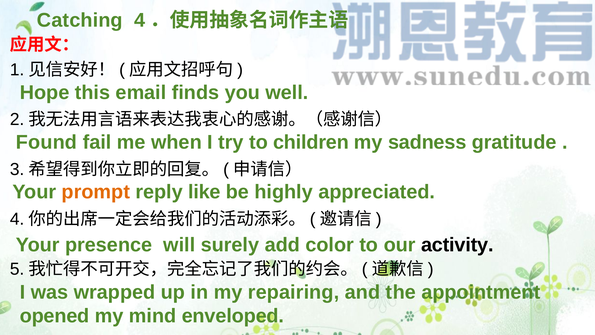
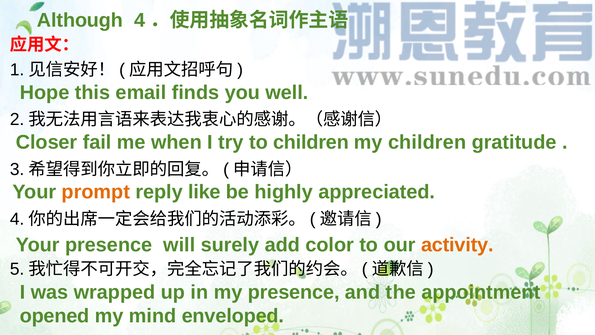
Catching: Catching -> Although
Found: Found -> Closer
my sadness: sadness -> children
activity colour: black -> orange
my repairing: repairing -> presence
